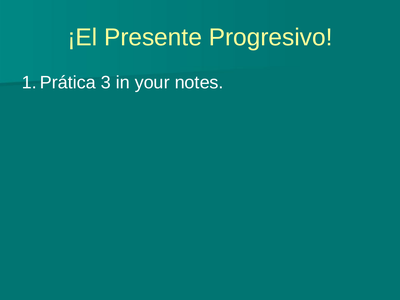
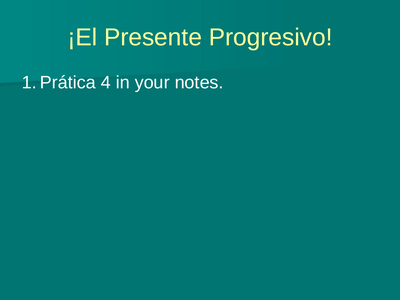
3: 3 -> 4
